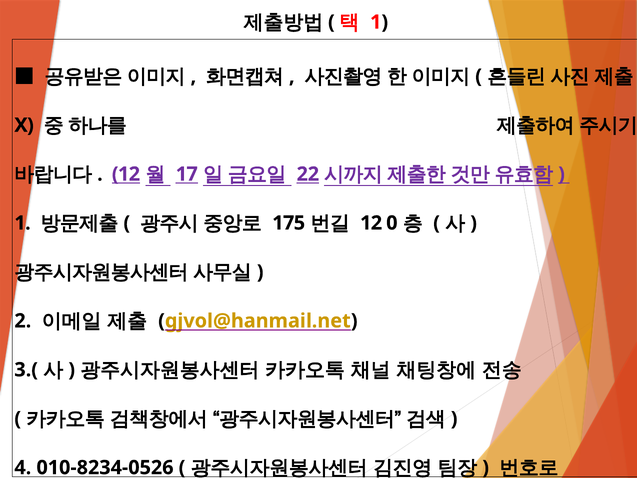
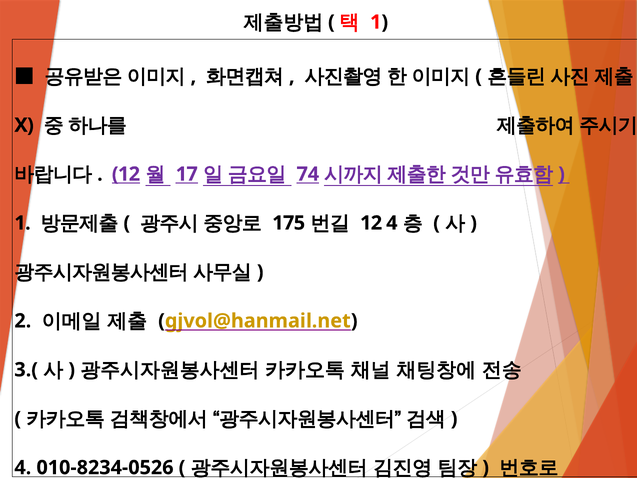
22: 22 -> 74
12 0: 0 -> 4
